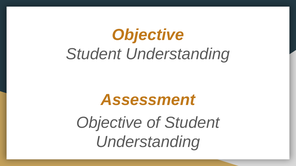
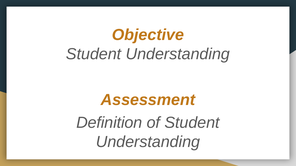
Objective at (109, 123): Objective -> Definition
